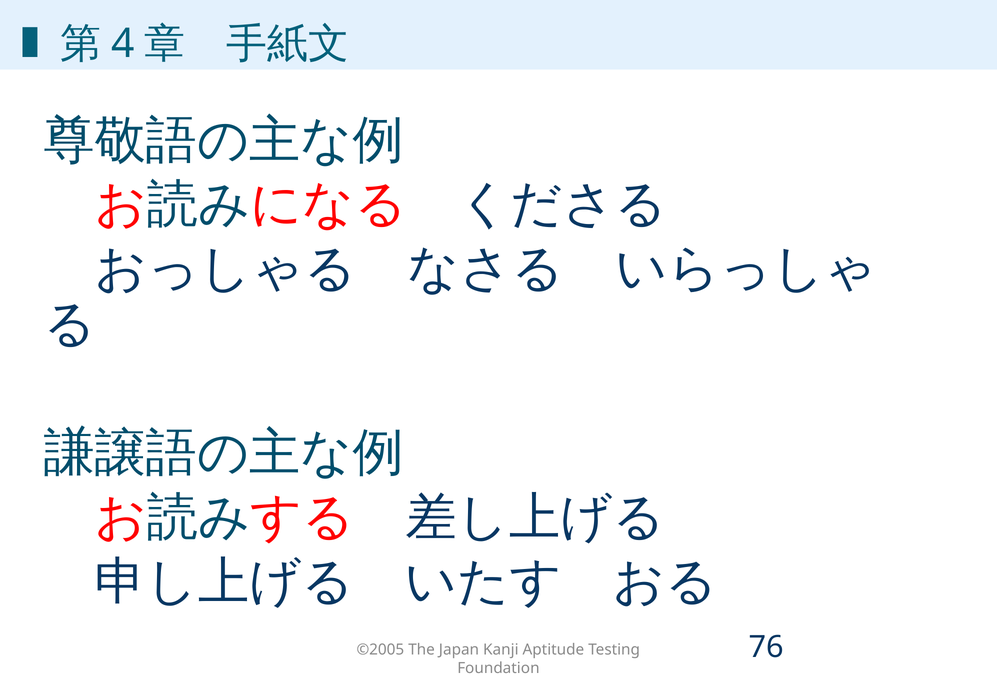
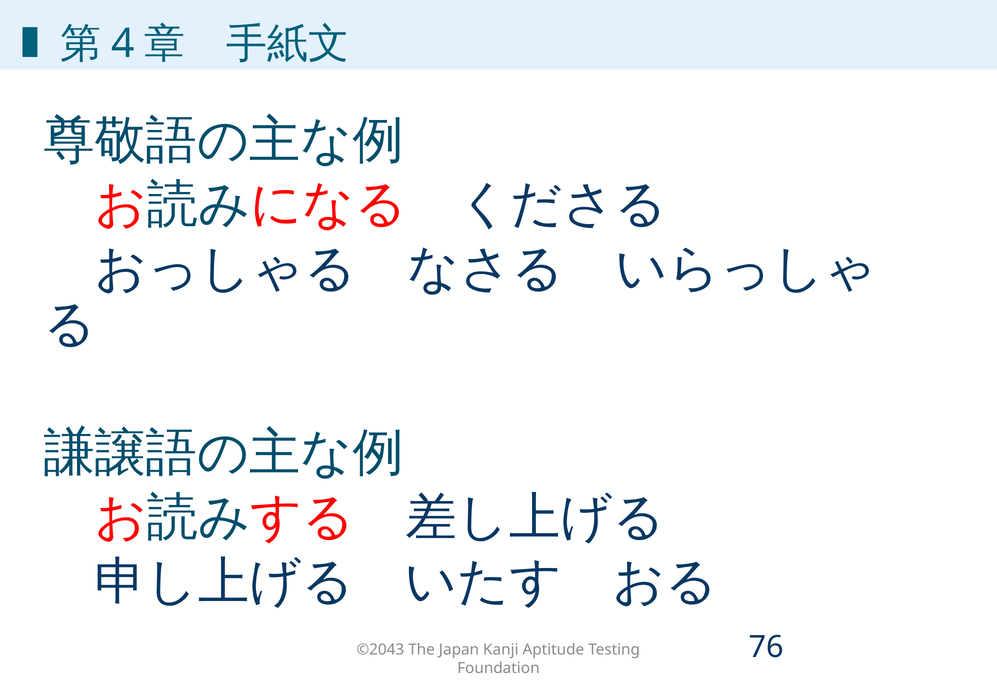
©2005: ©2005 -> ©2043
